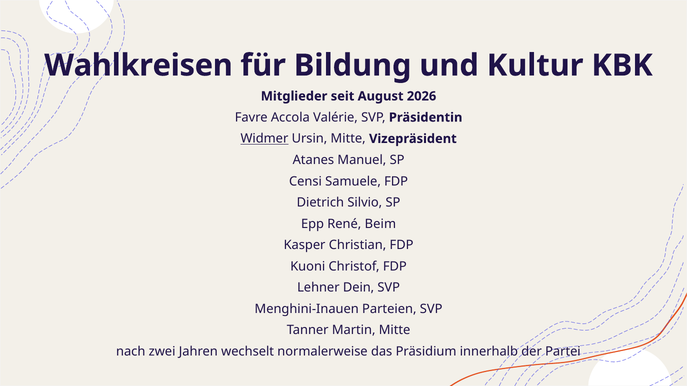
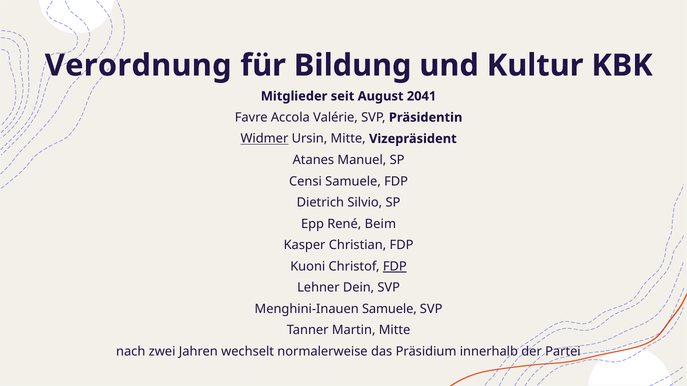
Wahlkreisen: Wahlkreisen -> Verordnung
2026: 2026 -> 2041
FDP at (395, 267) underline: none -> present
Menghini-Inauen Parteien: Parteien -> Samuele
